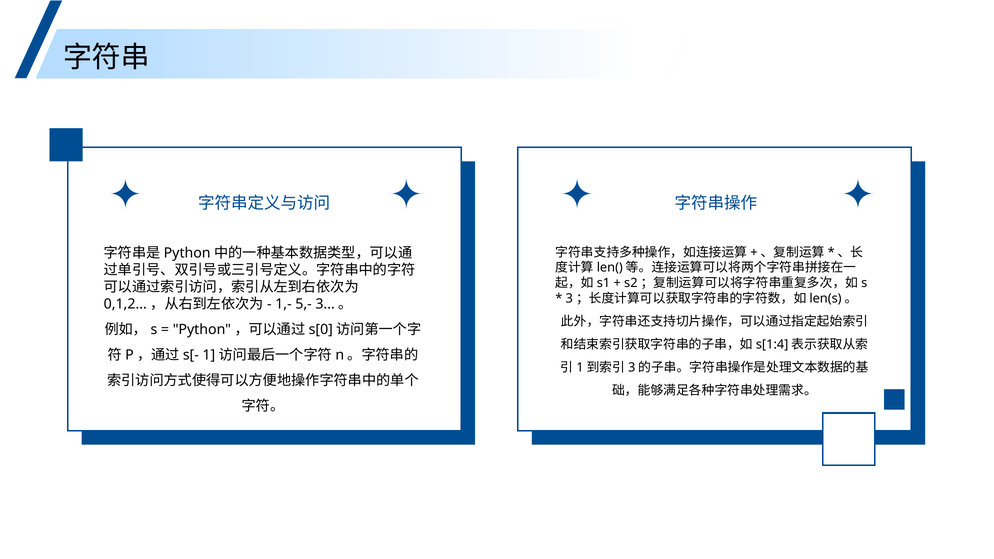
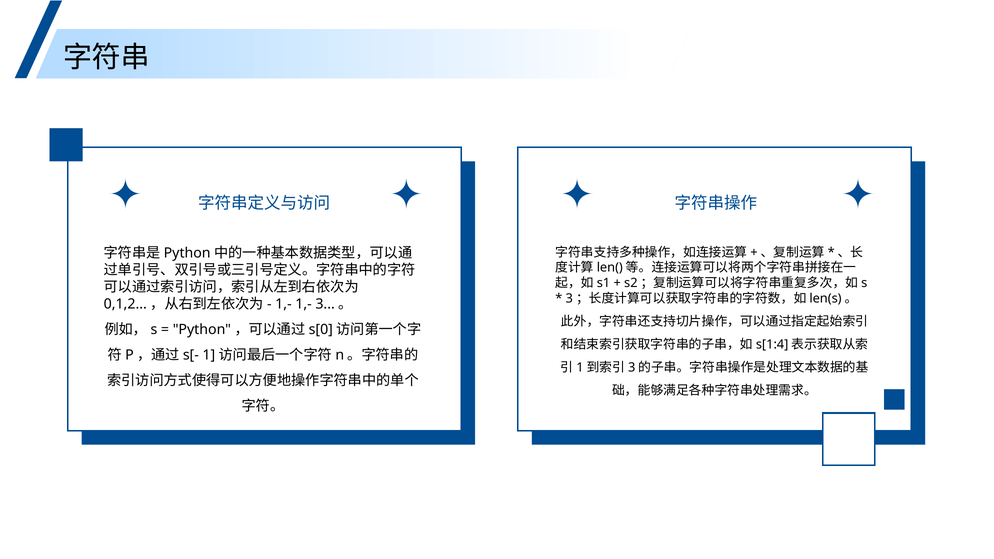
1,- 5,-: 5,- -> 1,-
